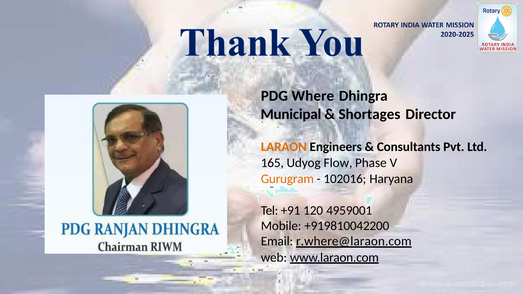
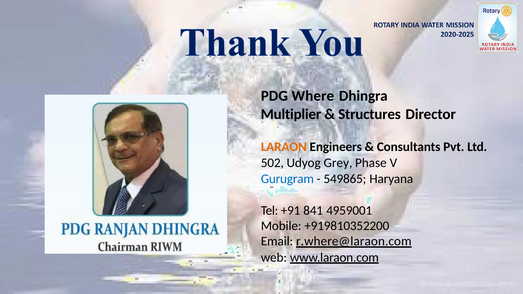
Municipal: Municipal -> Multiplier
Shortages: Shortages -> Structures
165: 165 -> 502
Flow: Flow -> Grey
Gurugram colour: orange -> blue
102016: 102016 -> 549865
120: 120 -> 841
+919810042200: +919810042200 -> +919810352200
